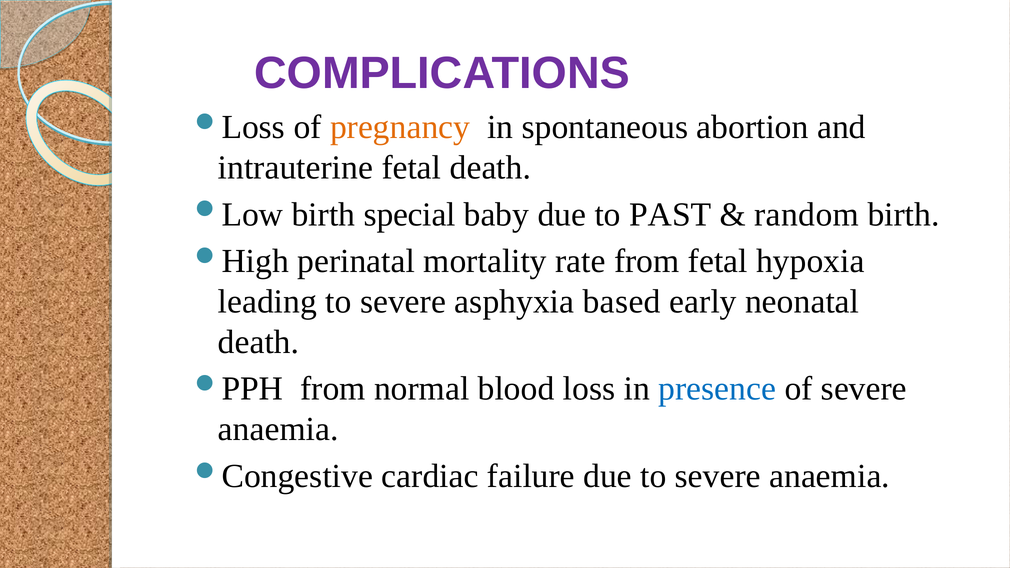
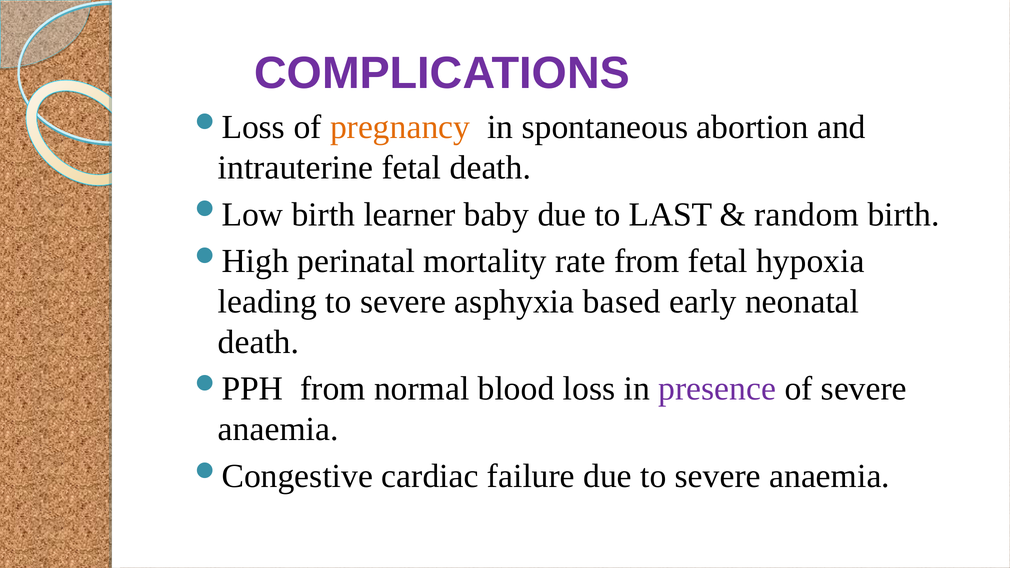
special: special -> learner
PAST: PAST -> LAST
presence colour: blue -> purple
